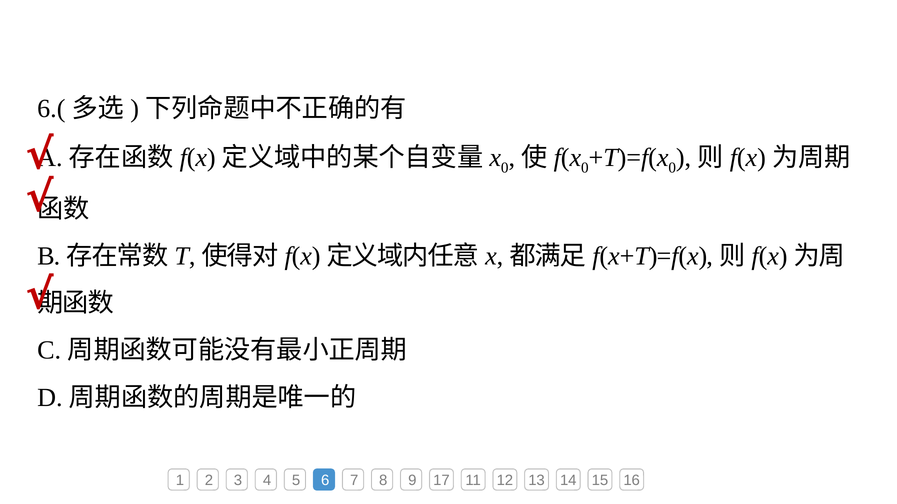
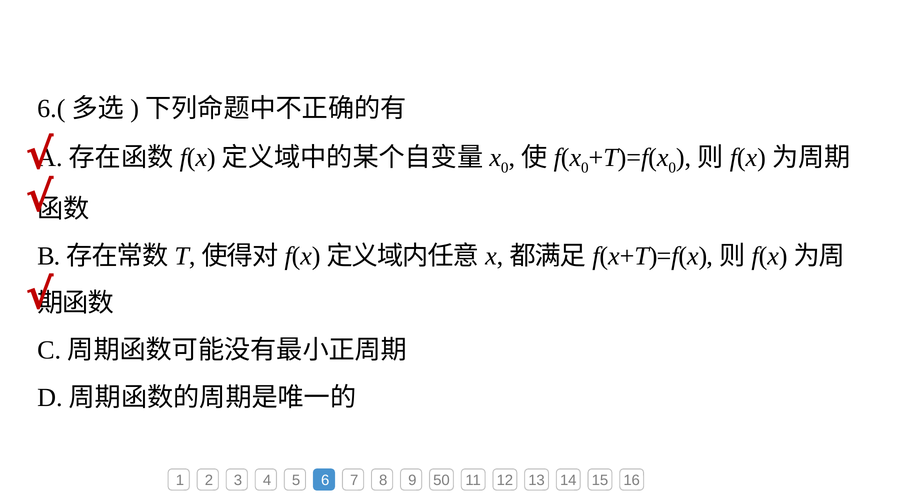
17: 17 -> 50
